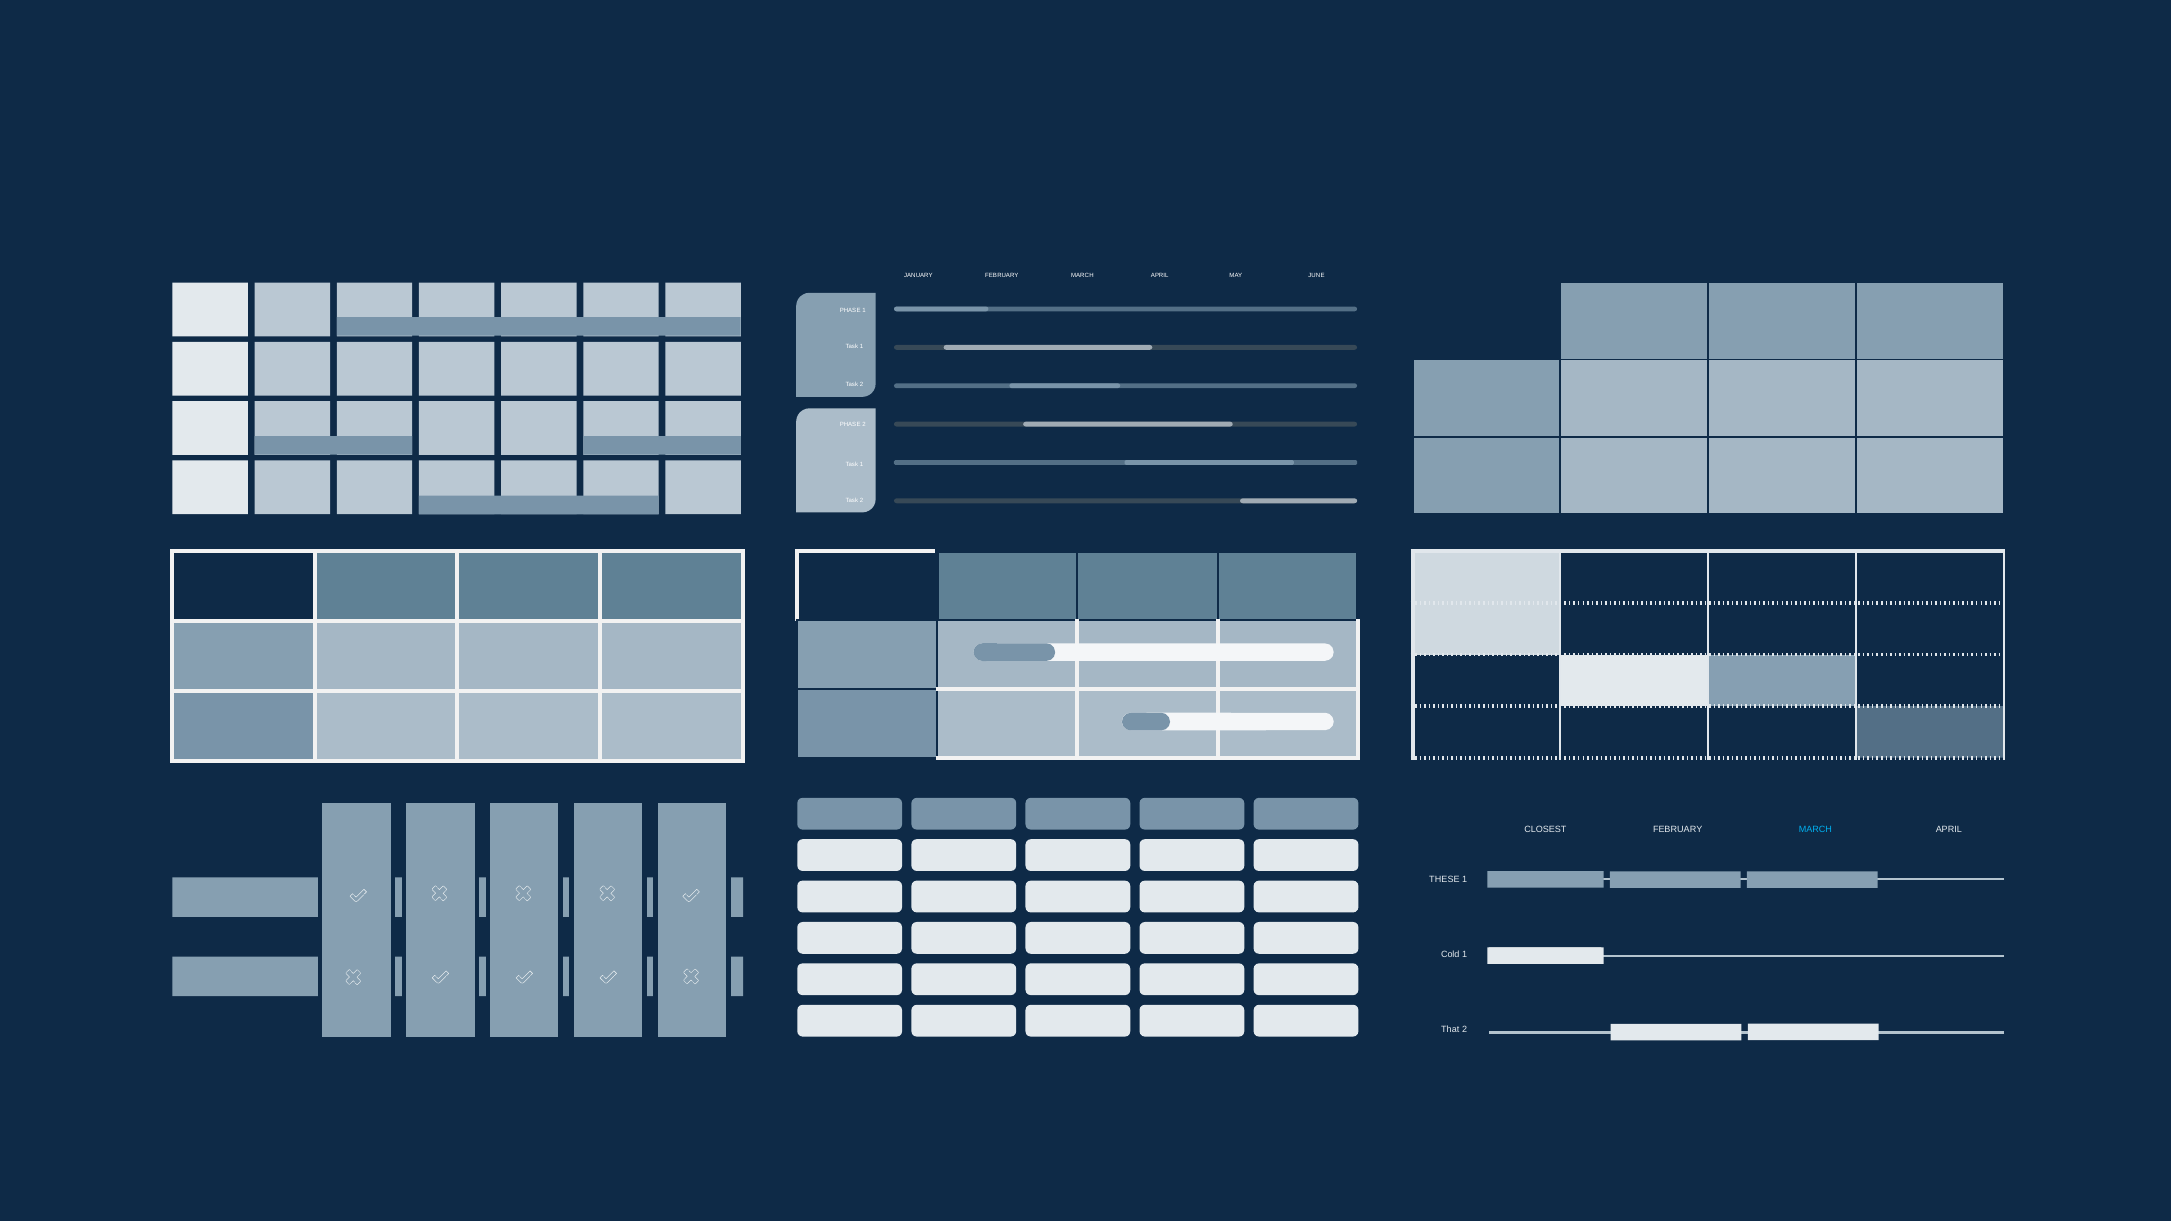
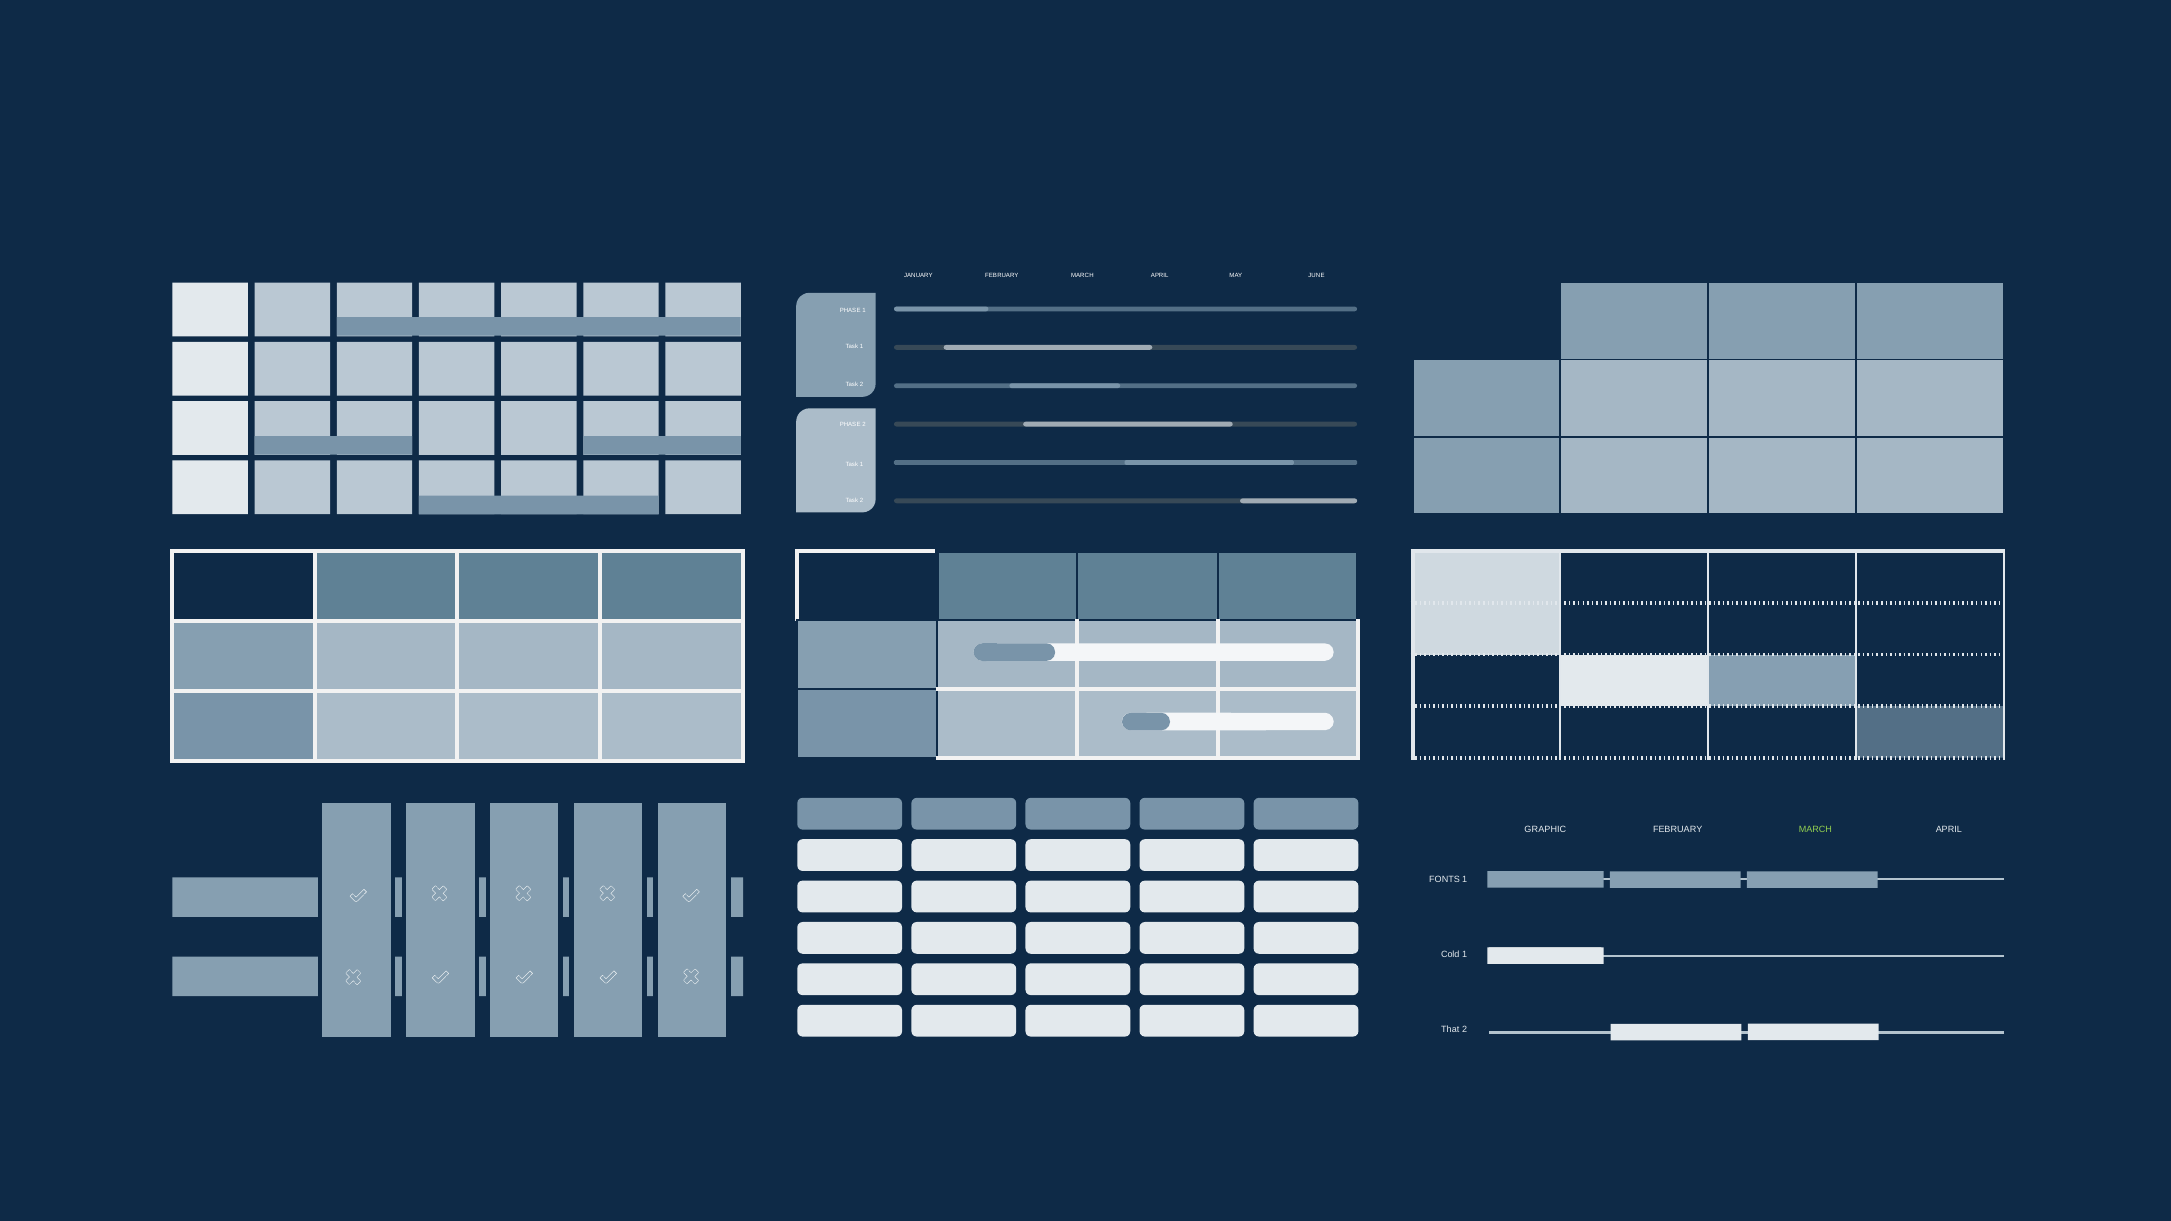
CLOSEST: CLOSEST -> GRAPHIC
MARCH at (1815, 830) colour: light blue -> light green
THESE: THESE -> FONTS
